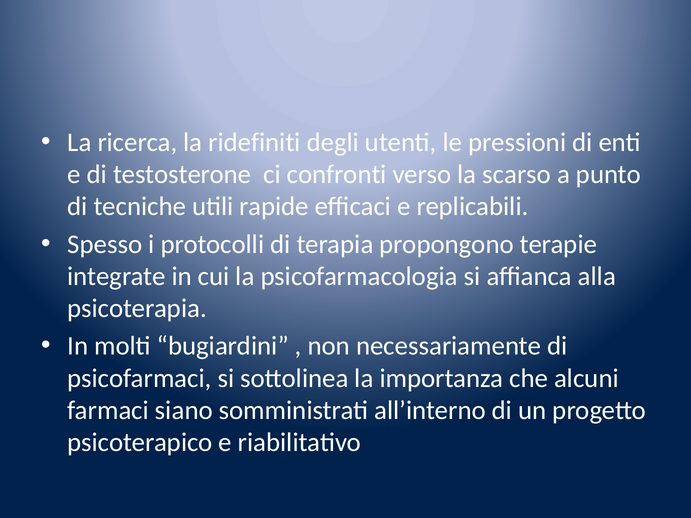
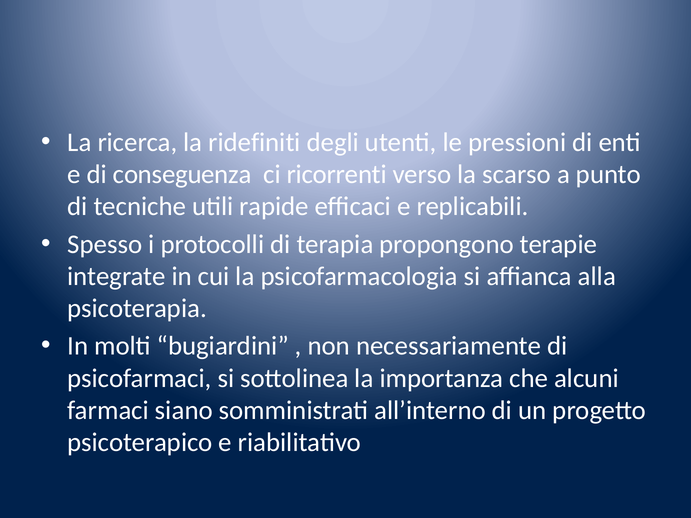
testosterone: testosterone -> conseguenza
confronti: confronti -> ricorrenti
